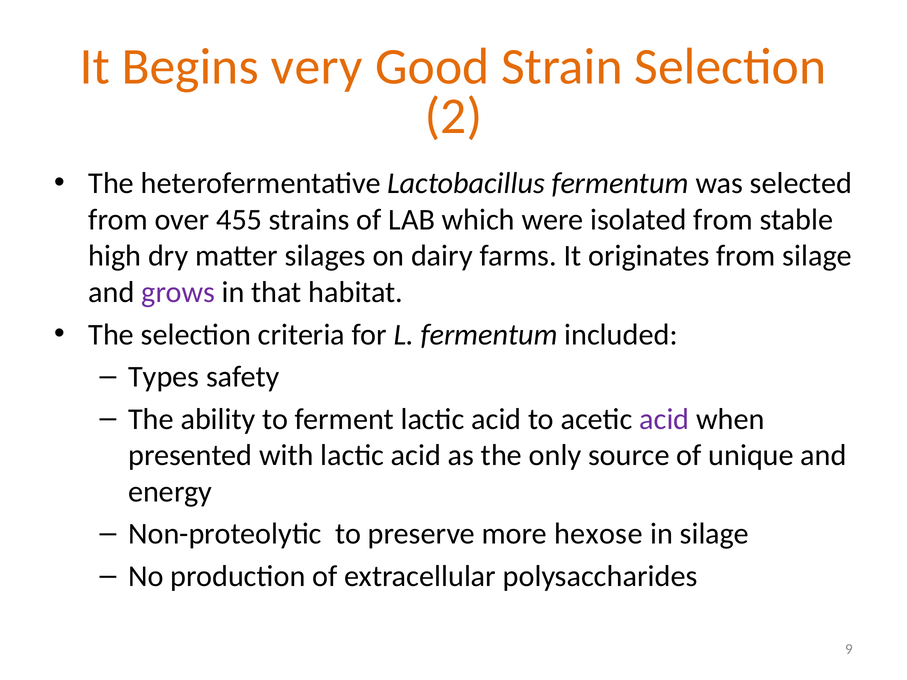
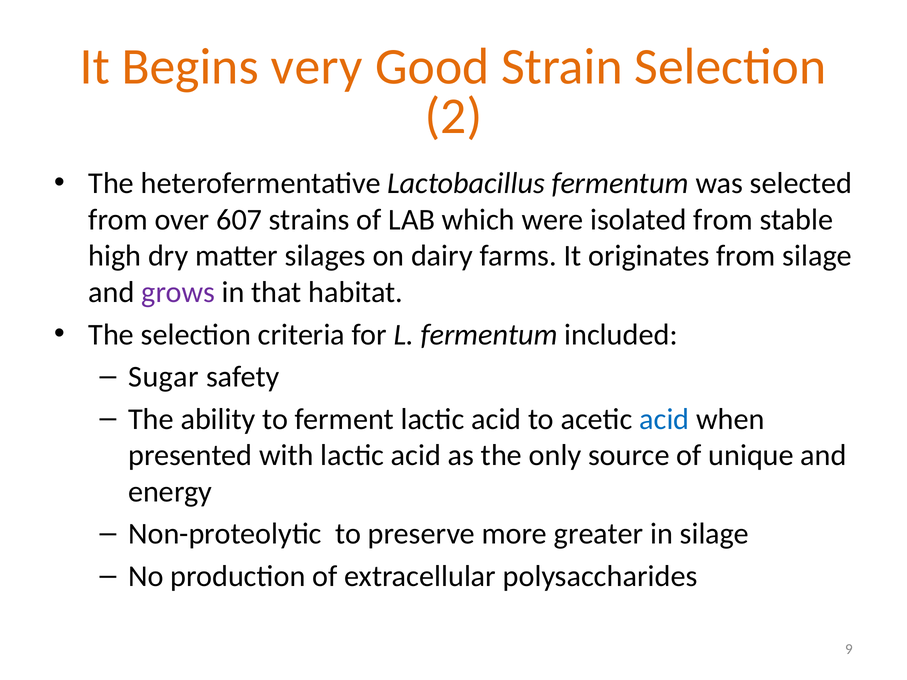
455: 455 -> 607
Types: Types -> Sugar
acid at (664, 419) colour: purple -> blue
hexose: hexose -> greater
